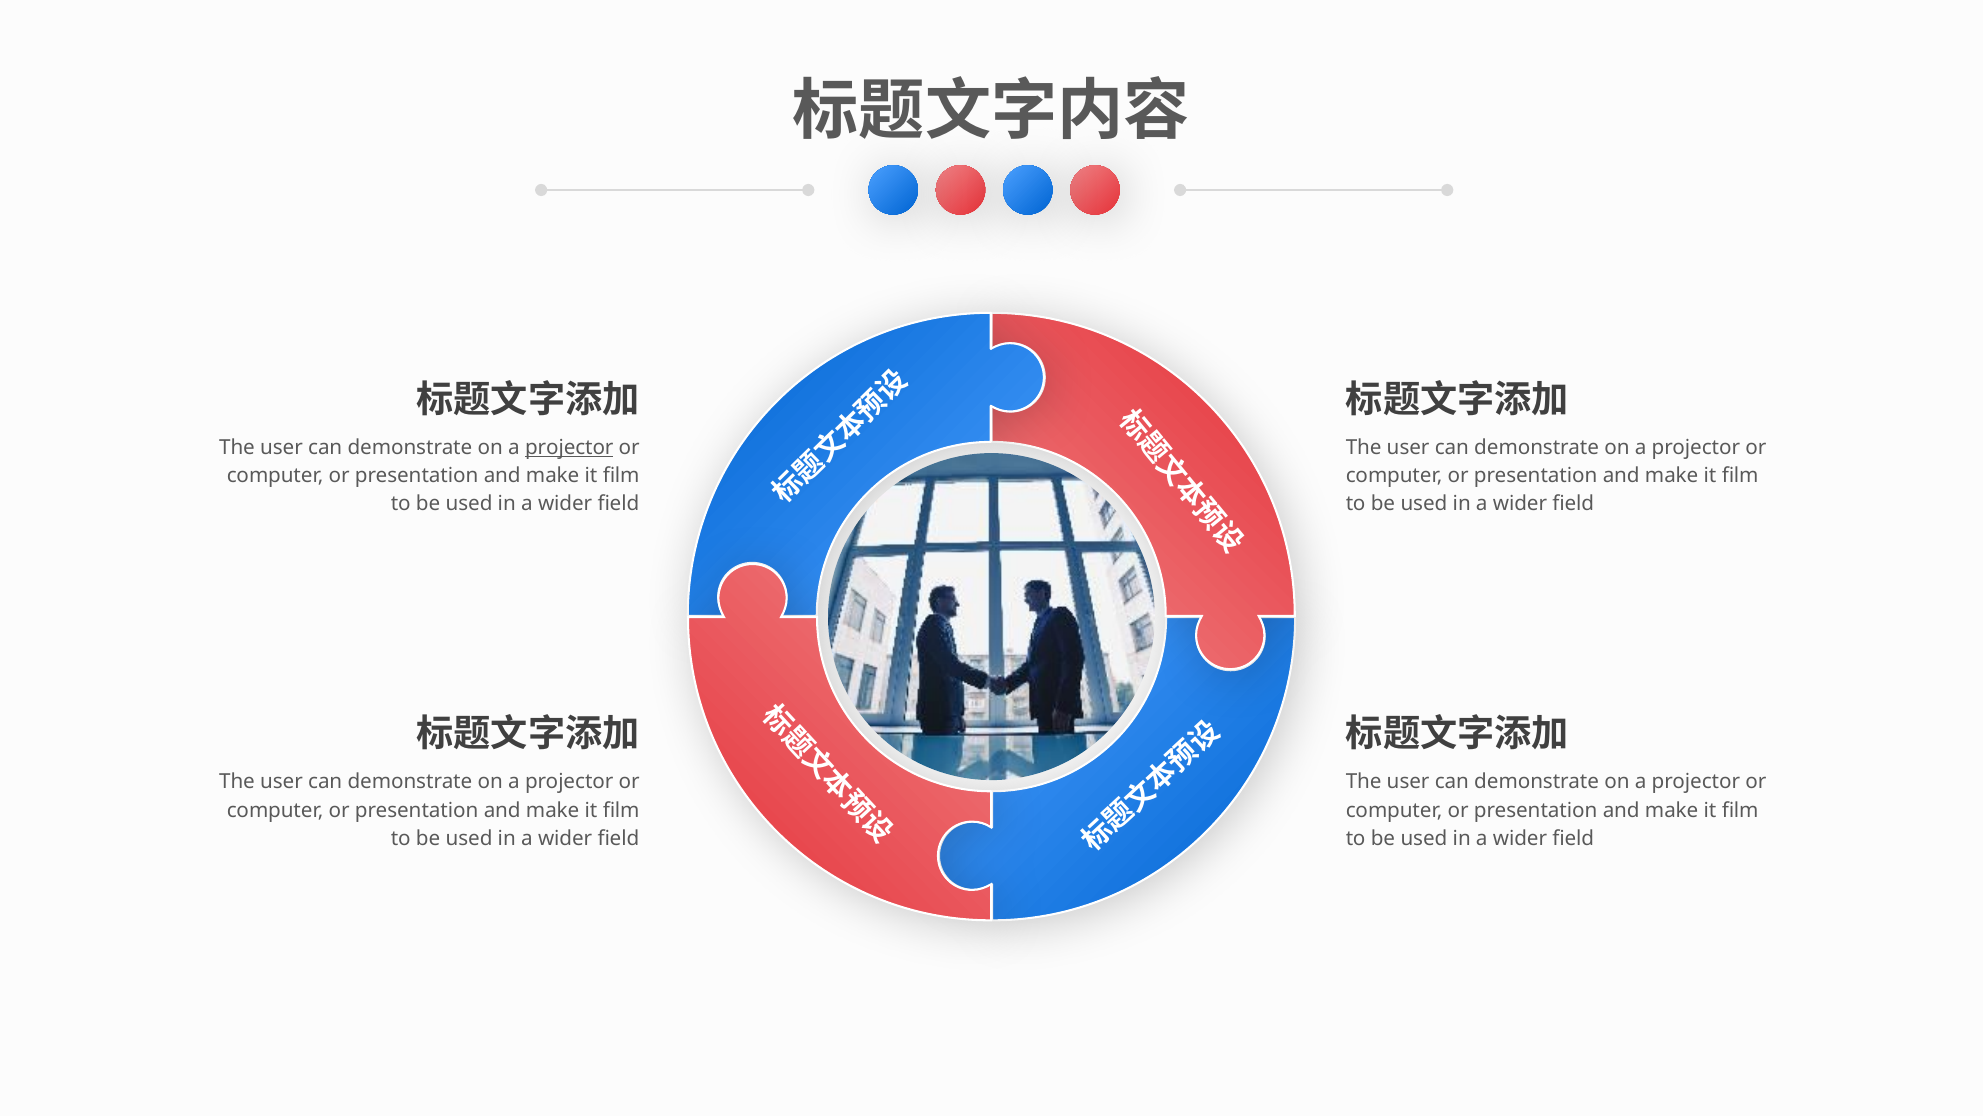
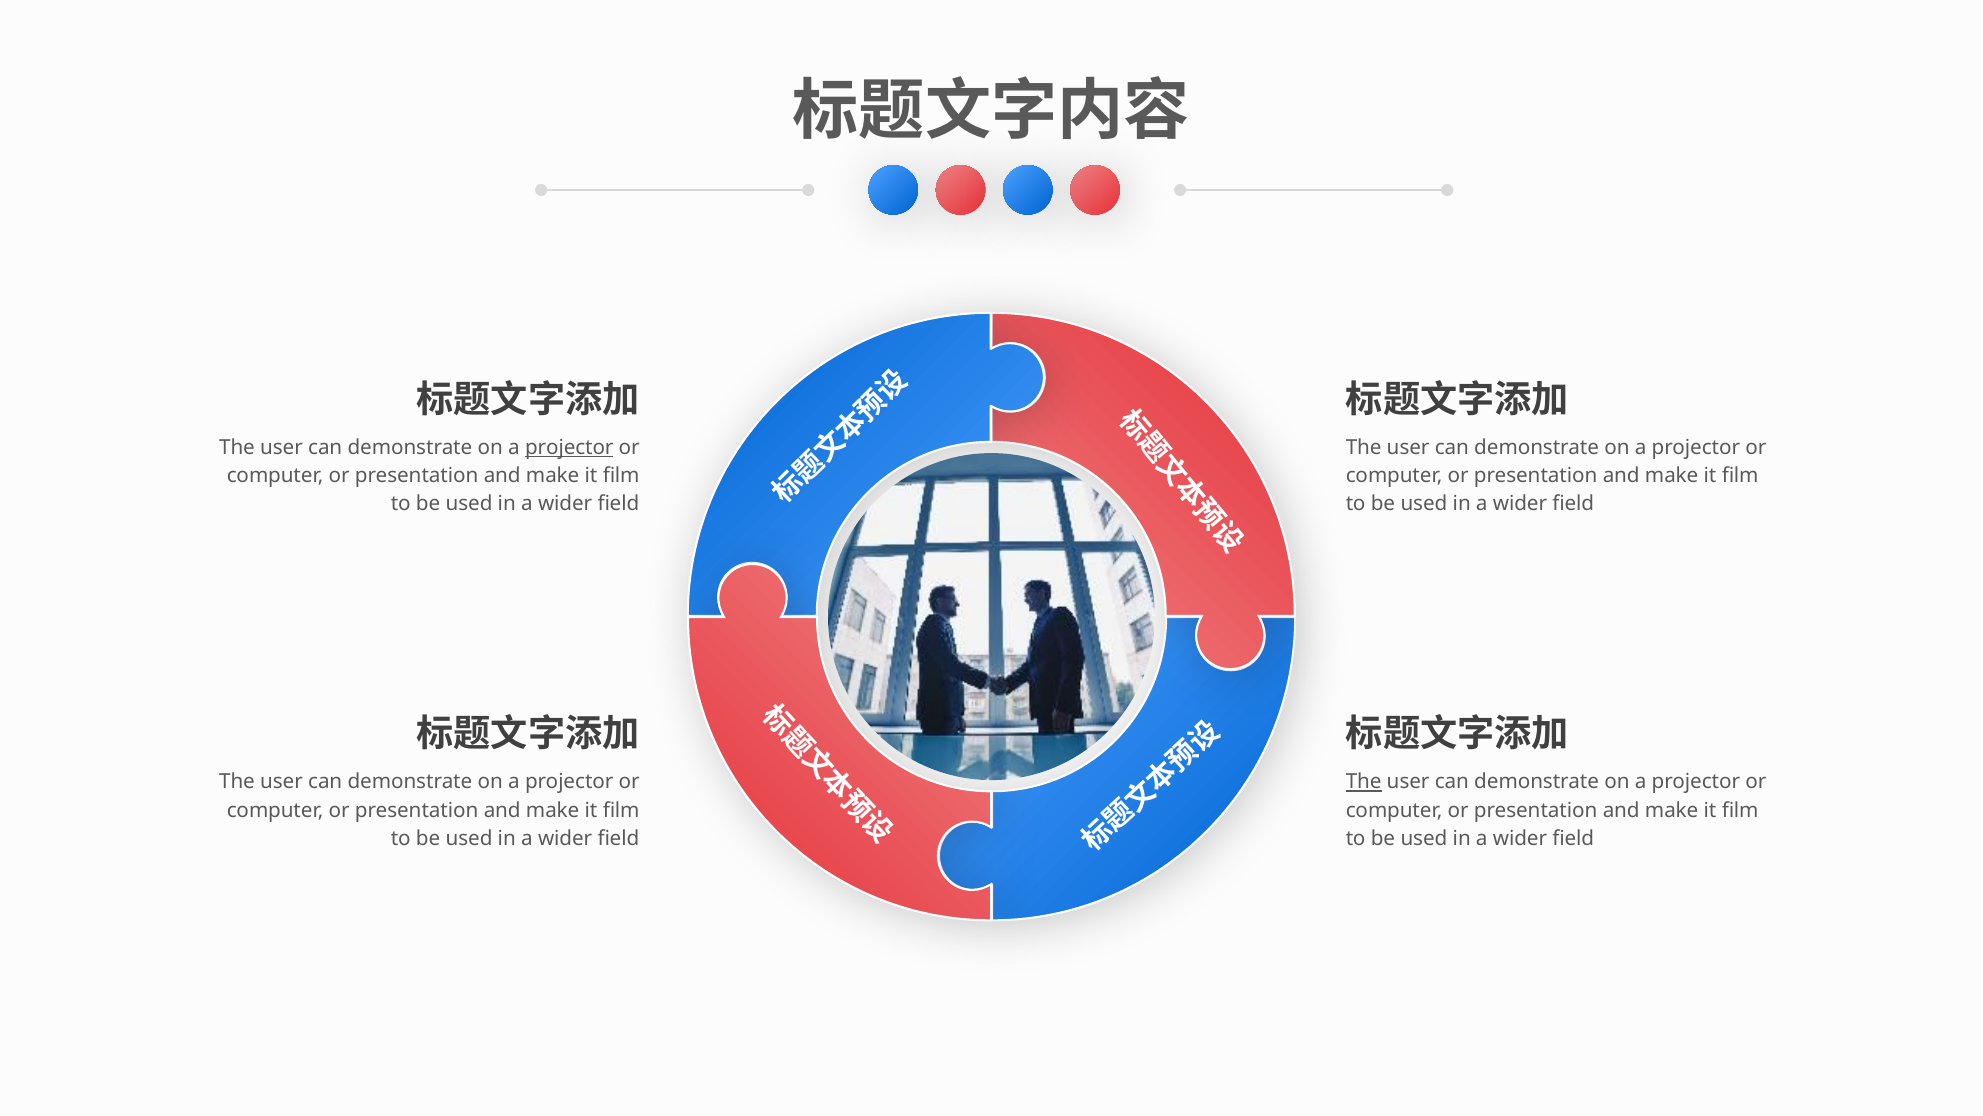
The at (1364, 782) underline: none -> present
